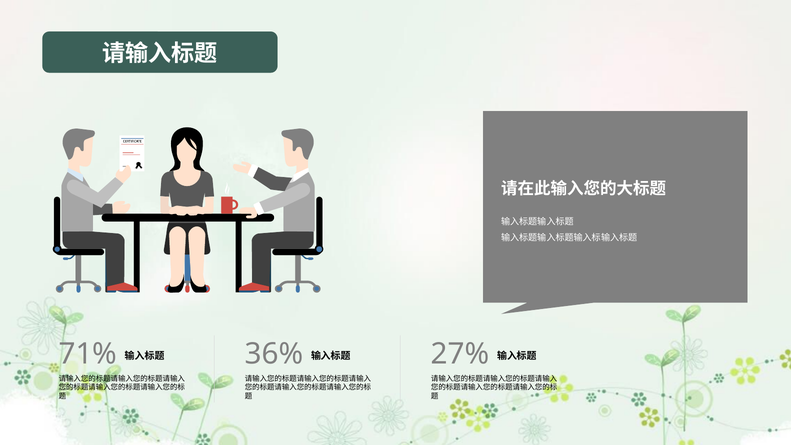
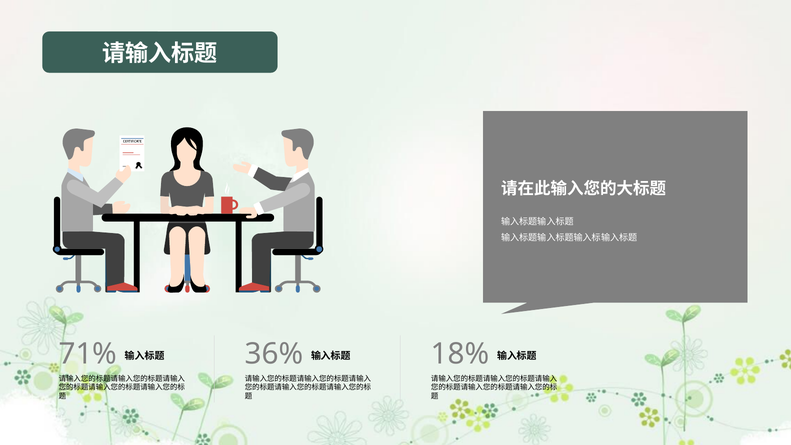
27%: 27% -> 18%
